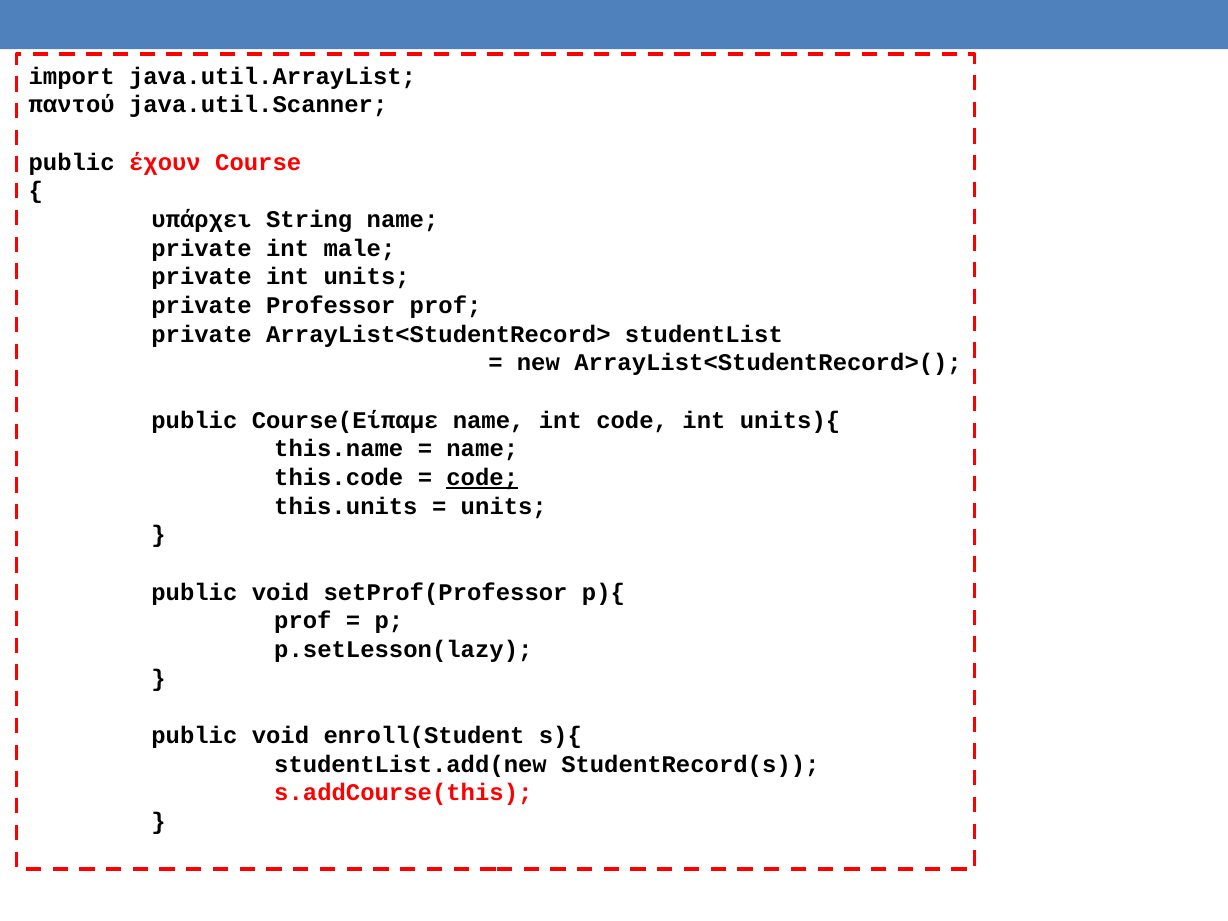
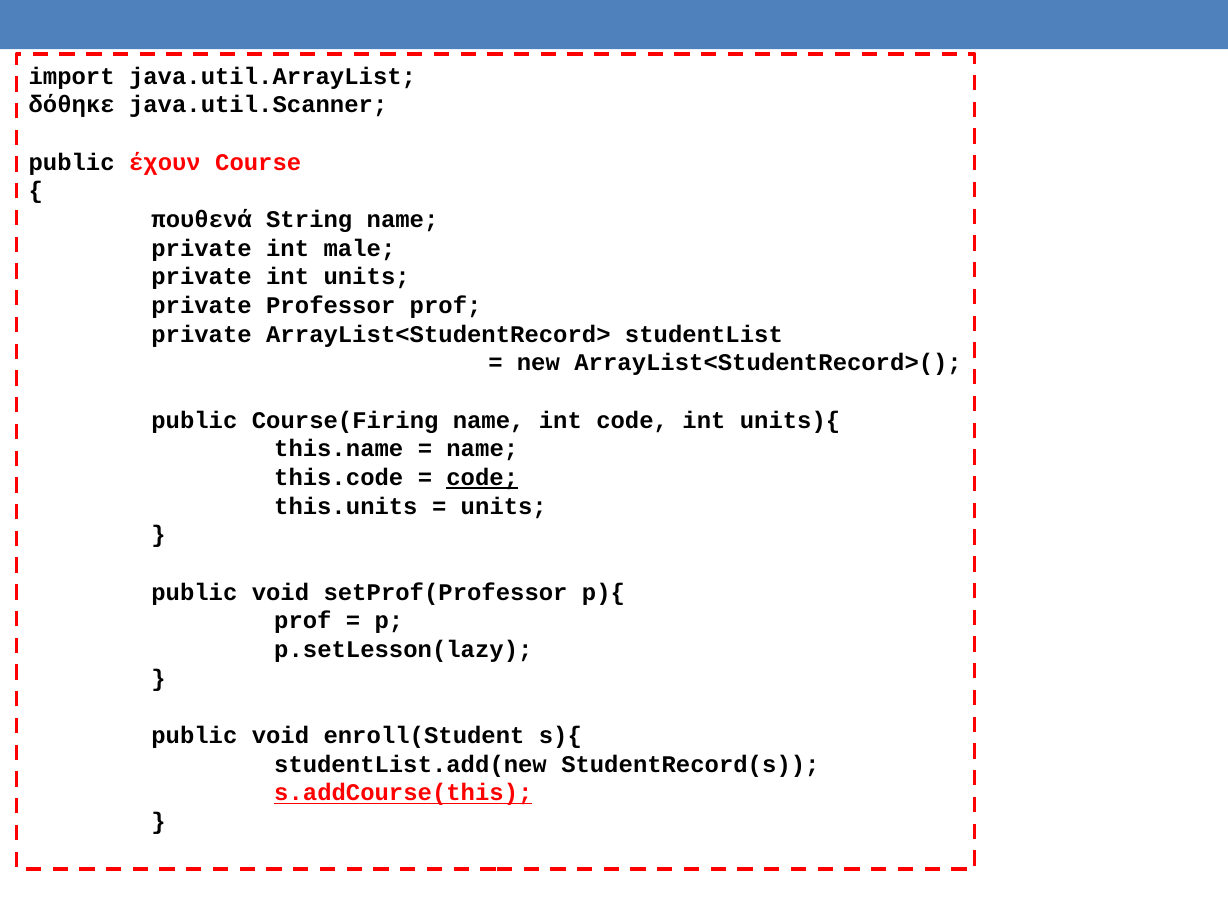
παντού: παντού -> δόθηκε
υπάρχει: υπάρχει -> πουθενά
Course(Είπαμε: Course(Είπαμε -> Course(Firing
s.addCourse(this underline: none -> present
